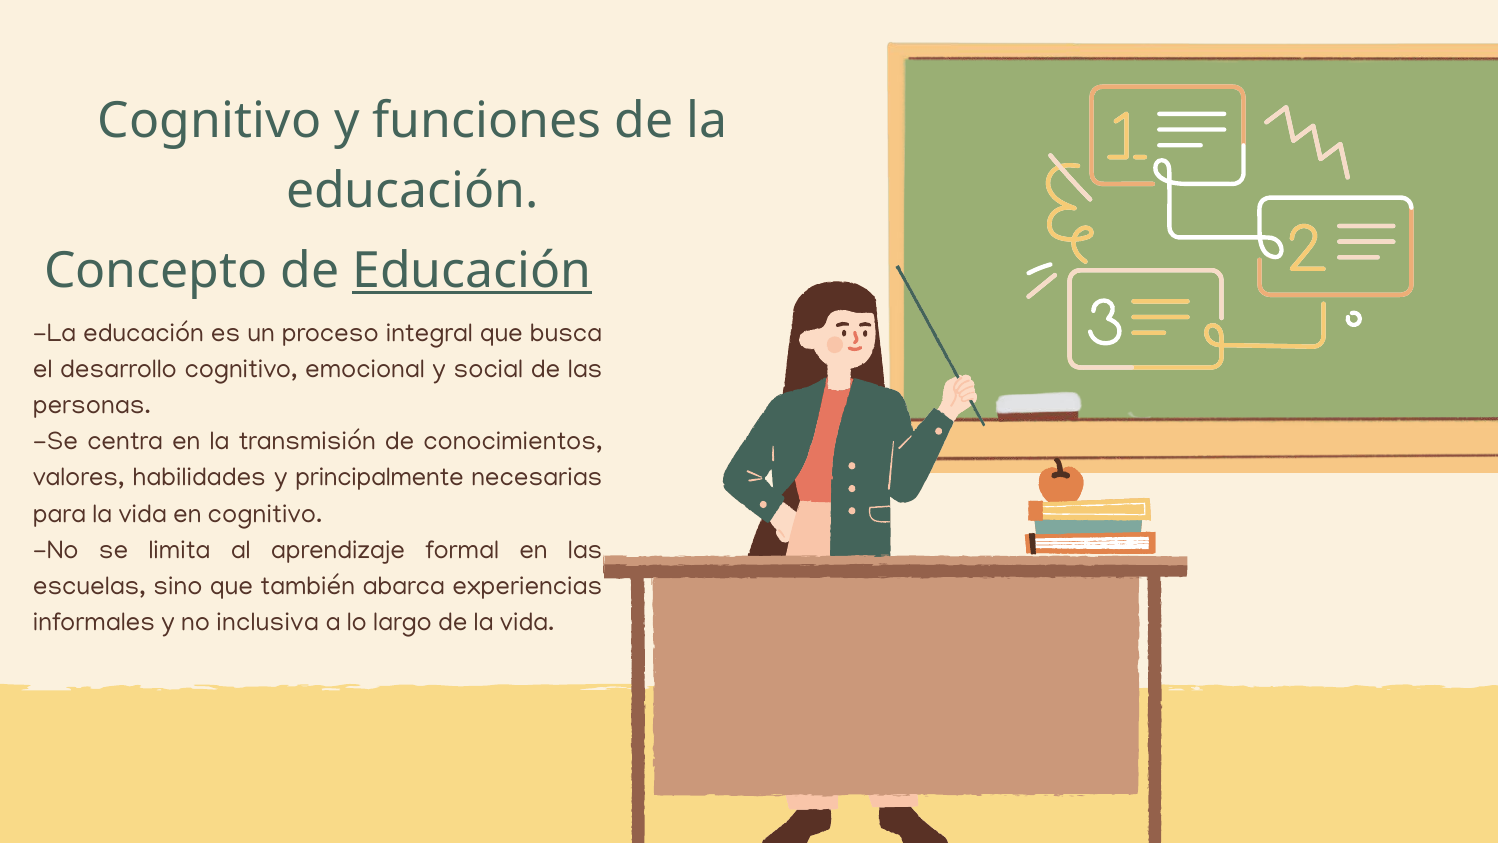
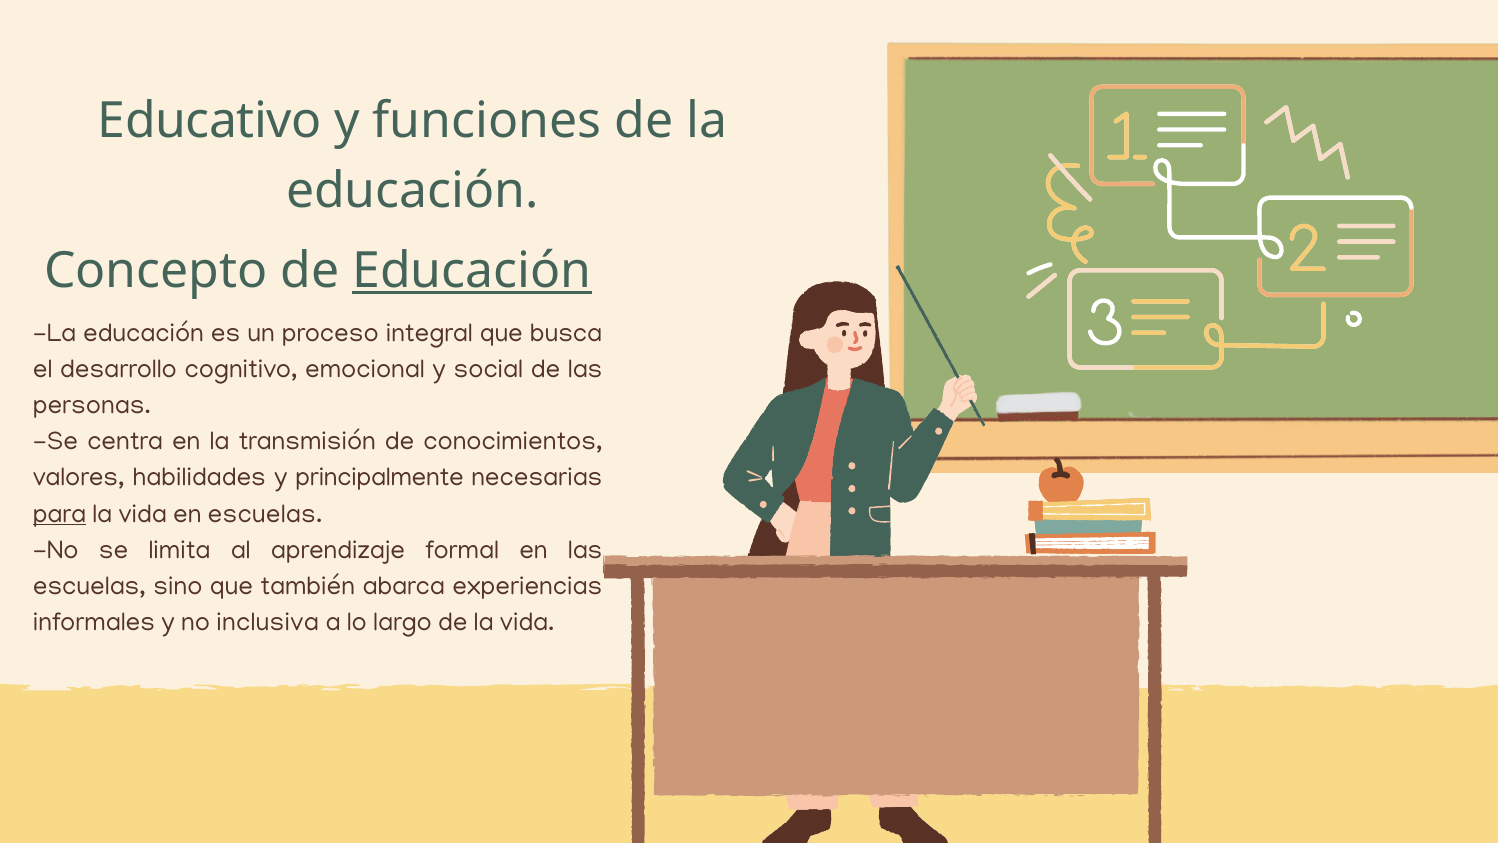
Cognitivo at (210, 121): Cognitivo -> Educativo
para underline: none -> present
en cognitivo: cognitivo -> escuelas
